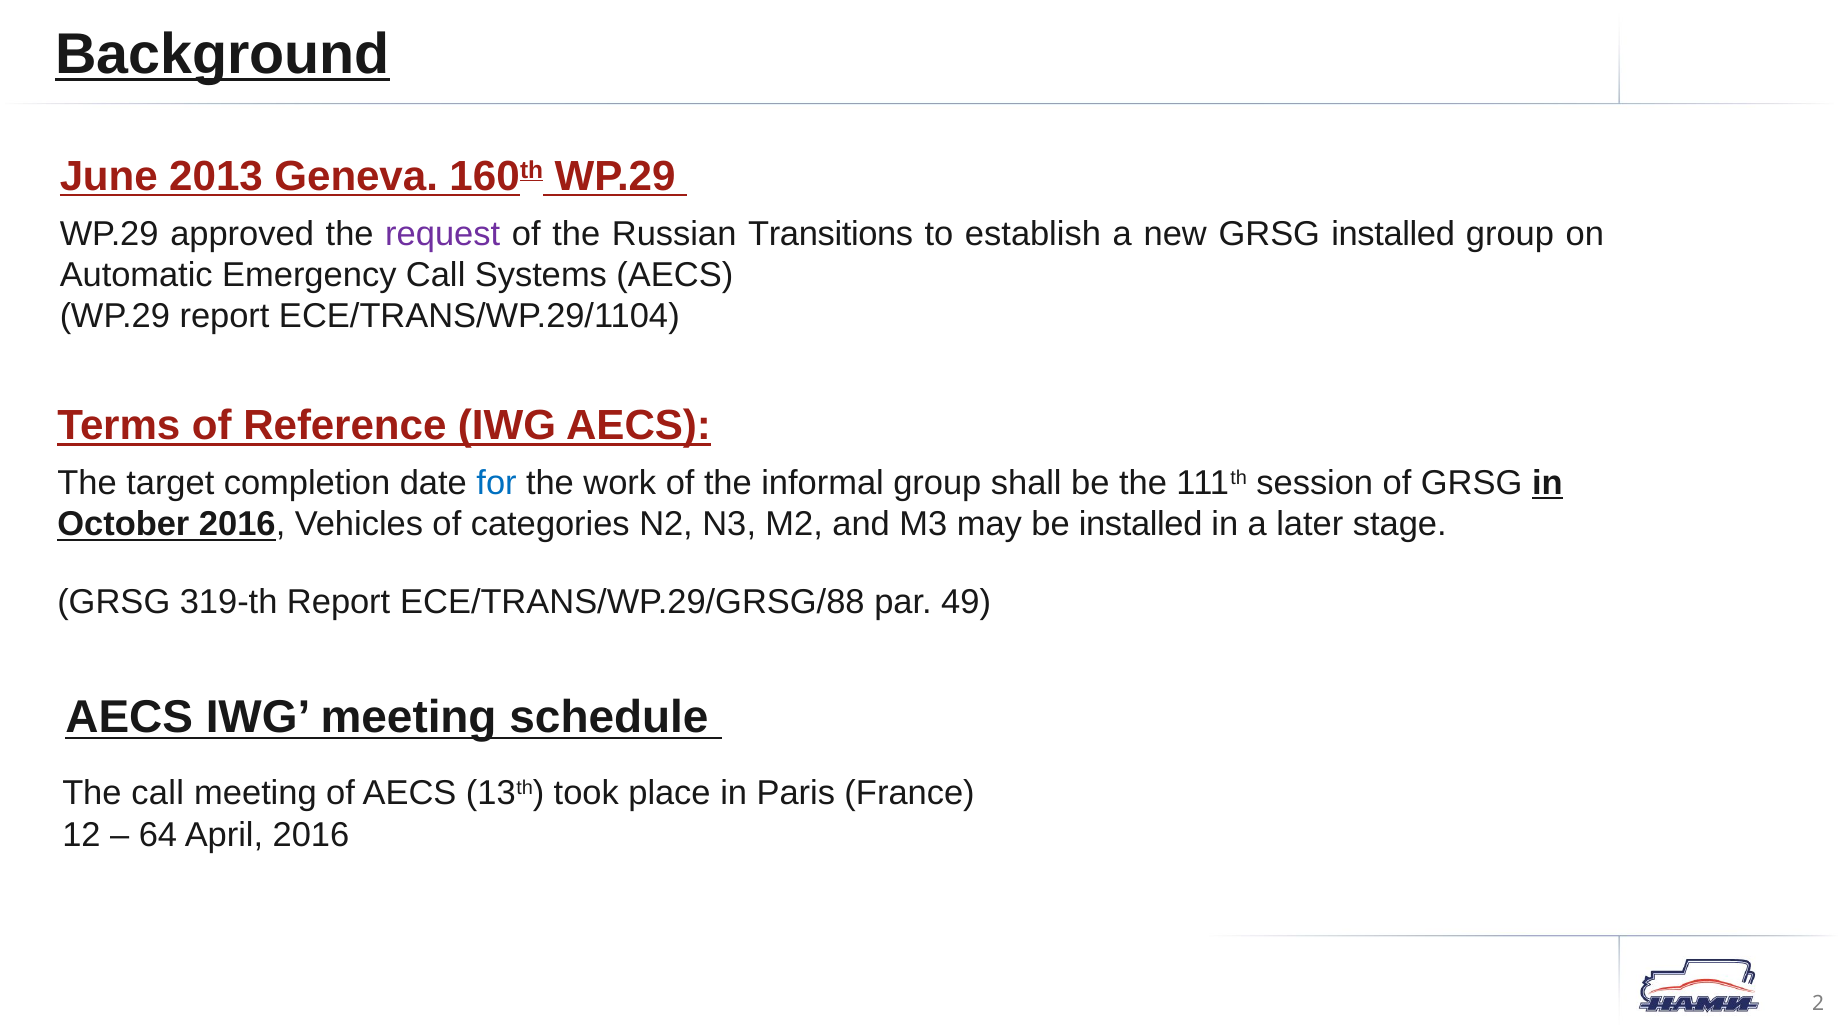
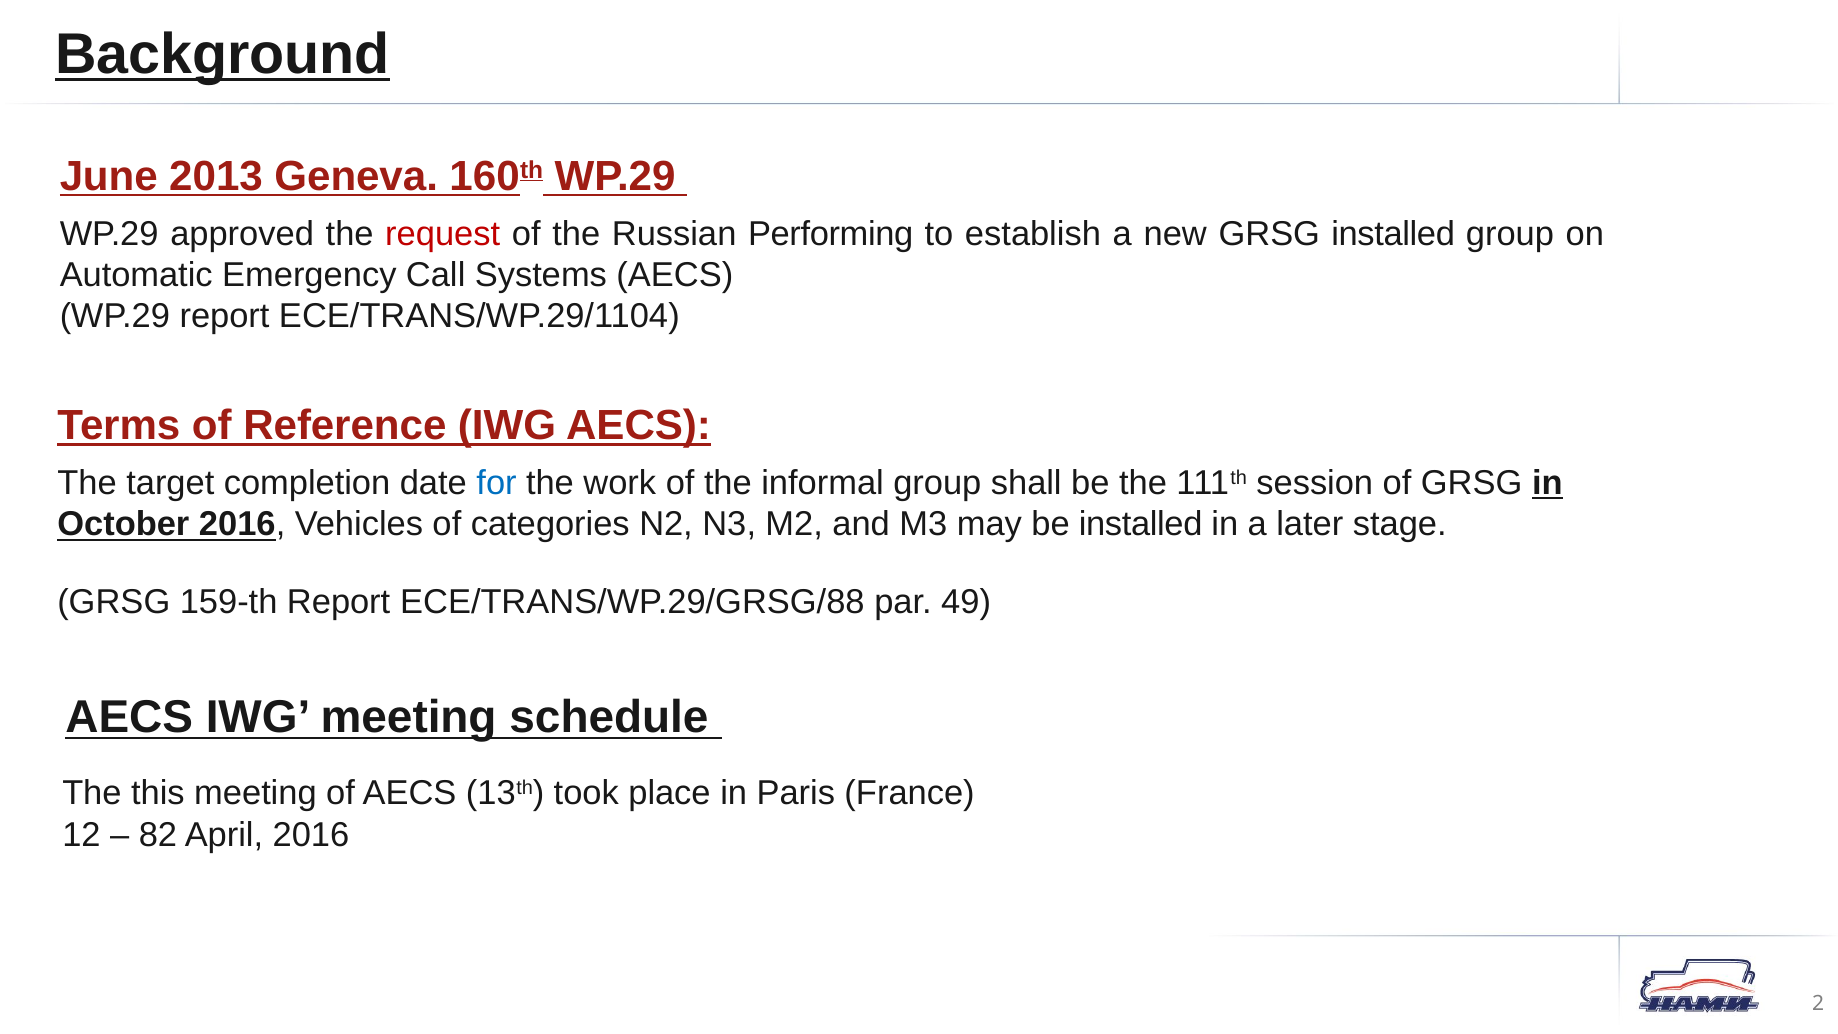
request colour: purple -> red
Transitions: Transitions -> Performing
319-th: 319-th -> 159-th
The call: call -> this
64: 64 -> 82
